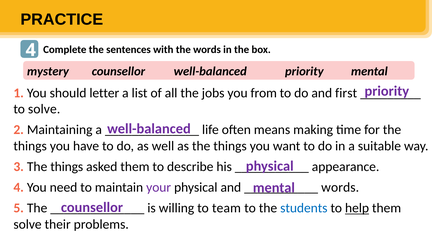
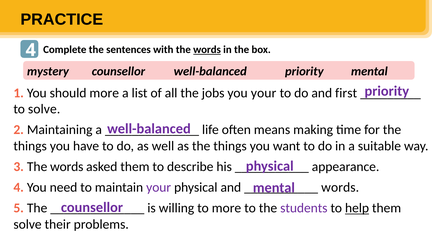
words at (207, 50) underline: none -> present
should letter: letter -> more
you from: from -> your
3 The things: things -> words
to team: team -> more
students colour: blue -> purple
